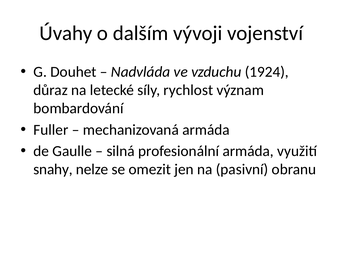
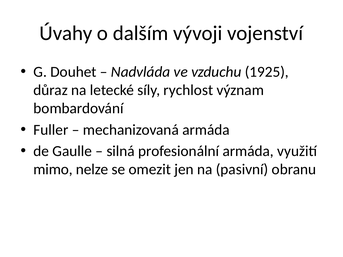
1924: 1924 -> 1925
snahy: snahy -> mimo
